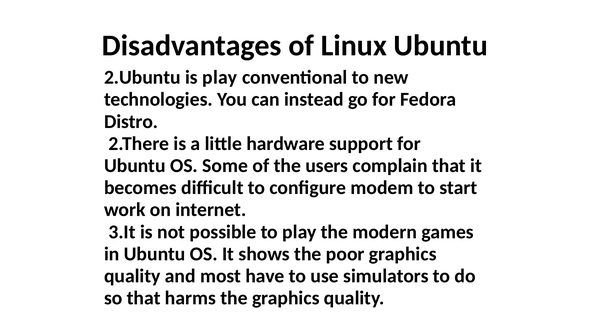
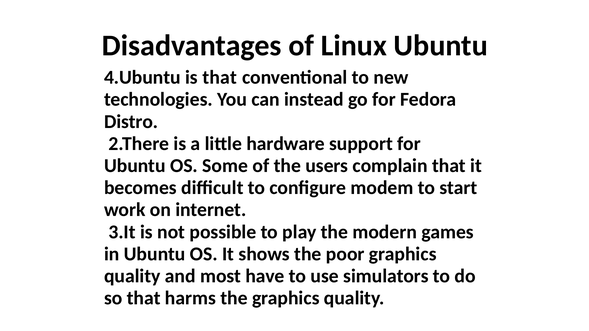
2.Ubuntu: 2.Ubuntu -> 4.Ubuntu
is play: play -> that
